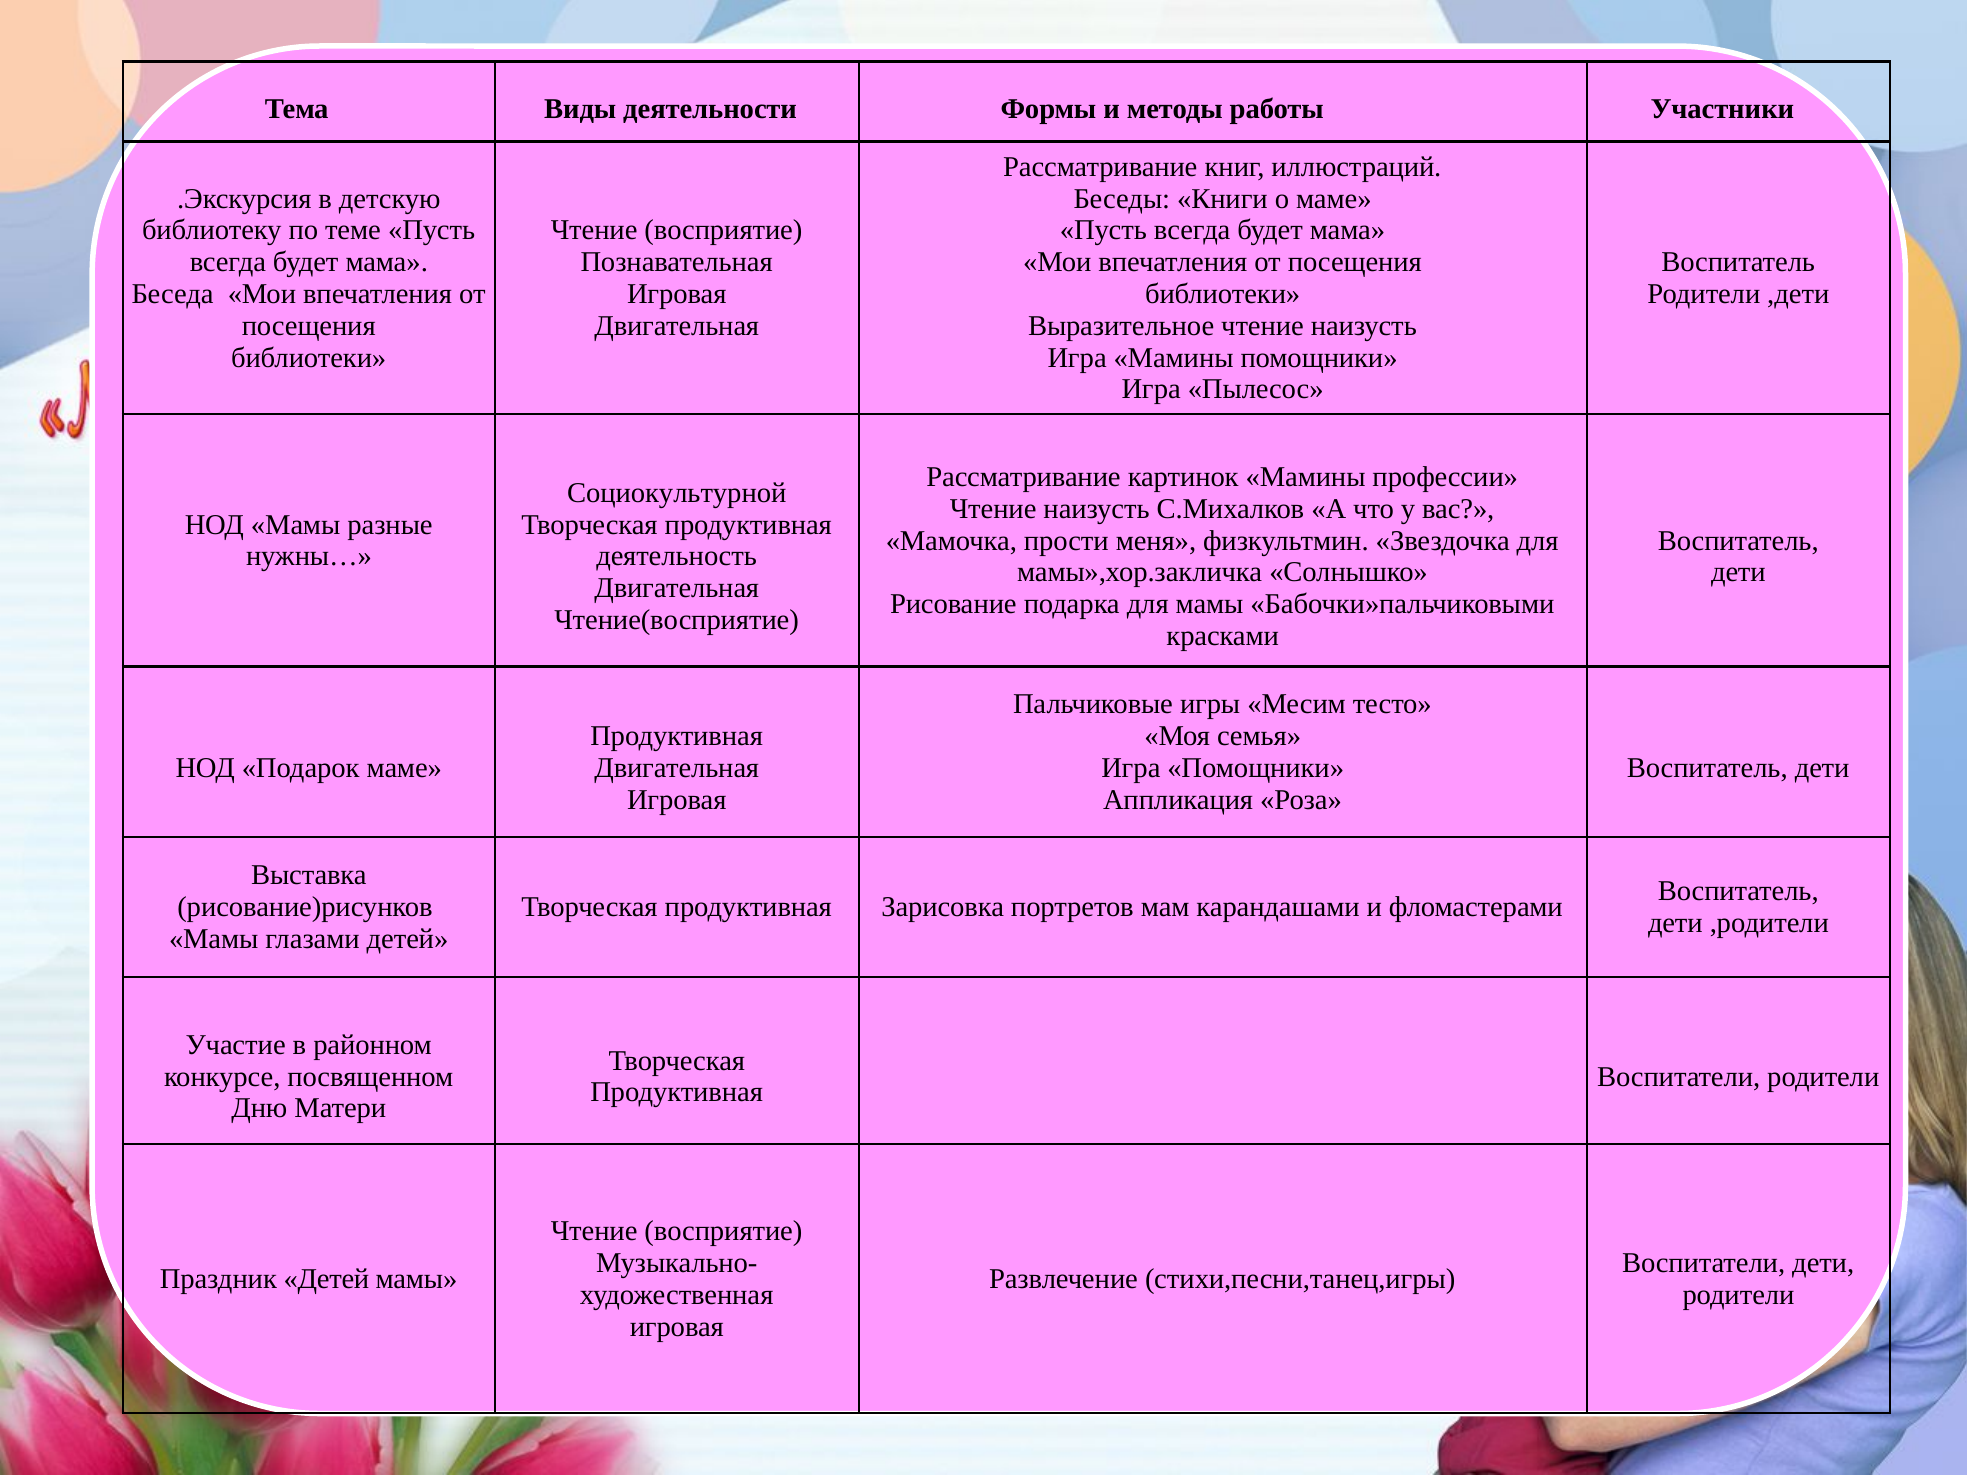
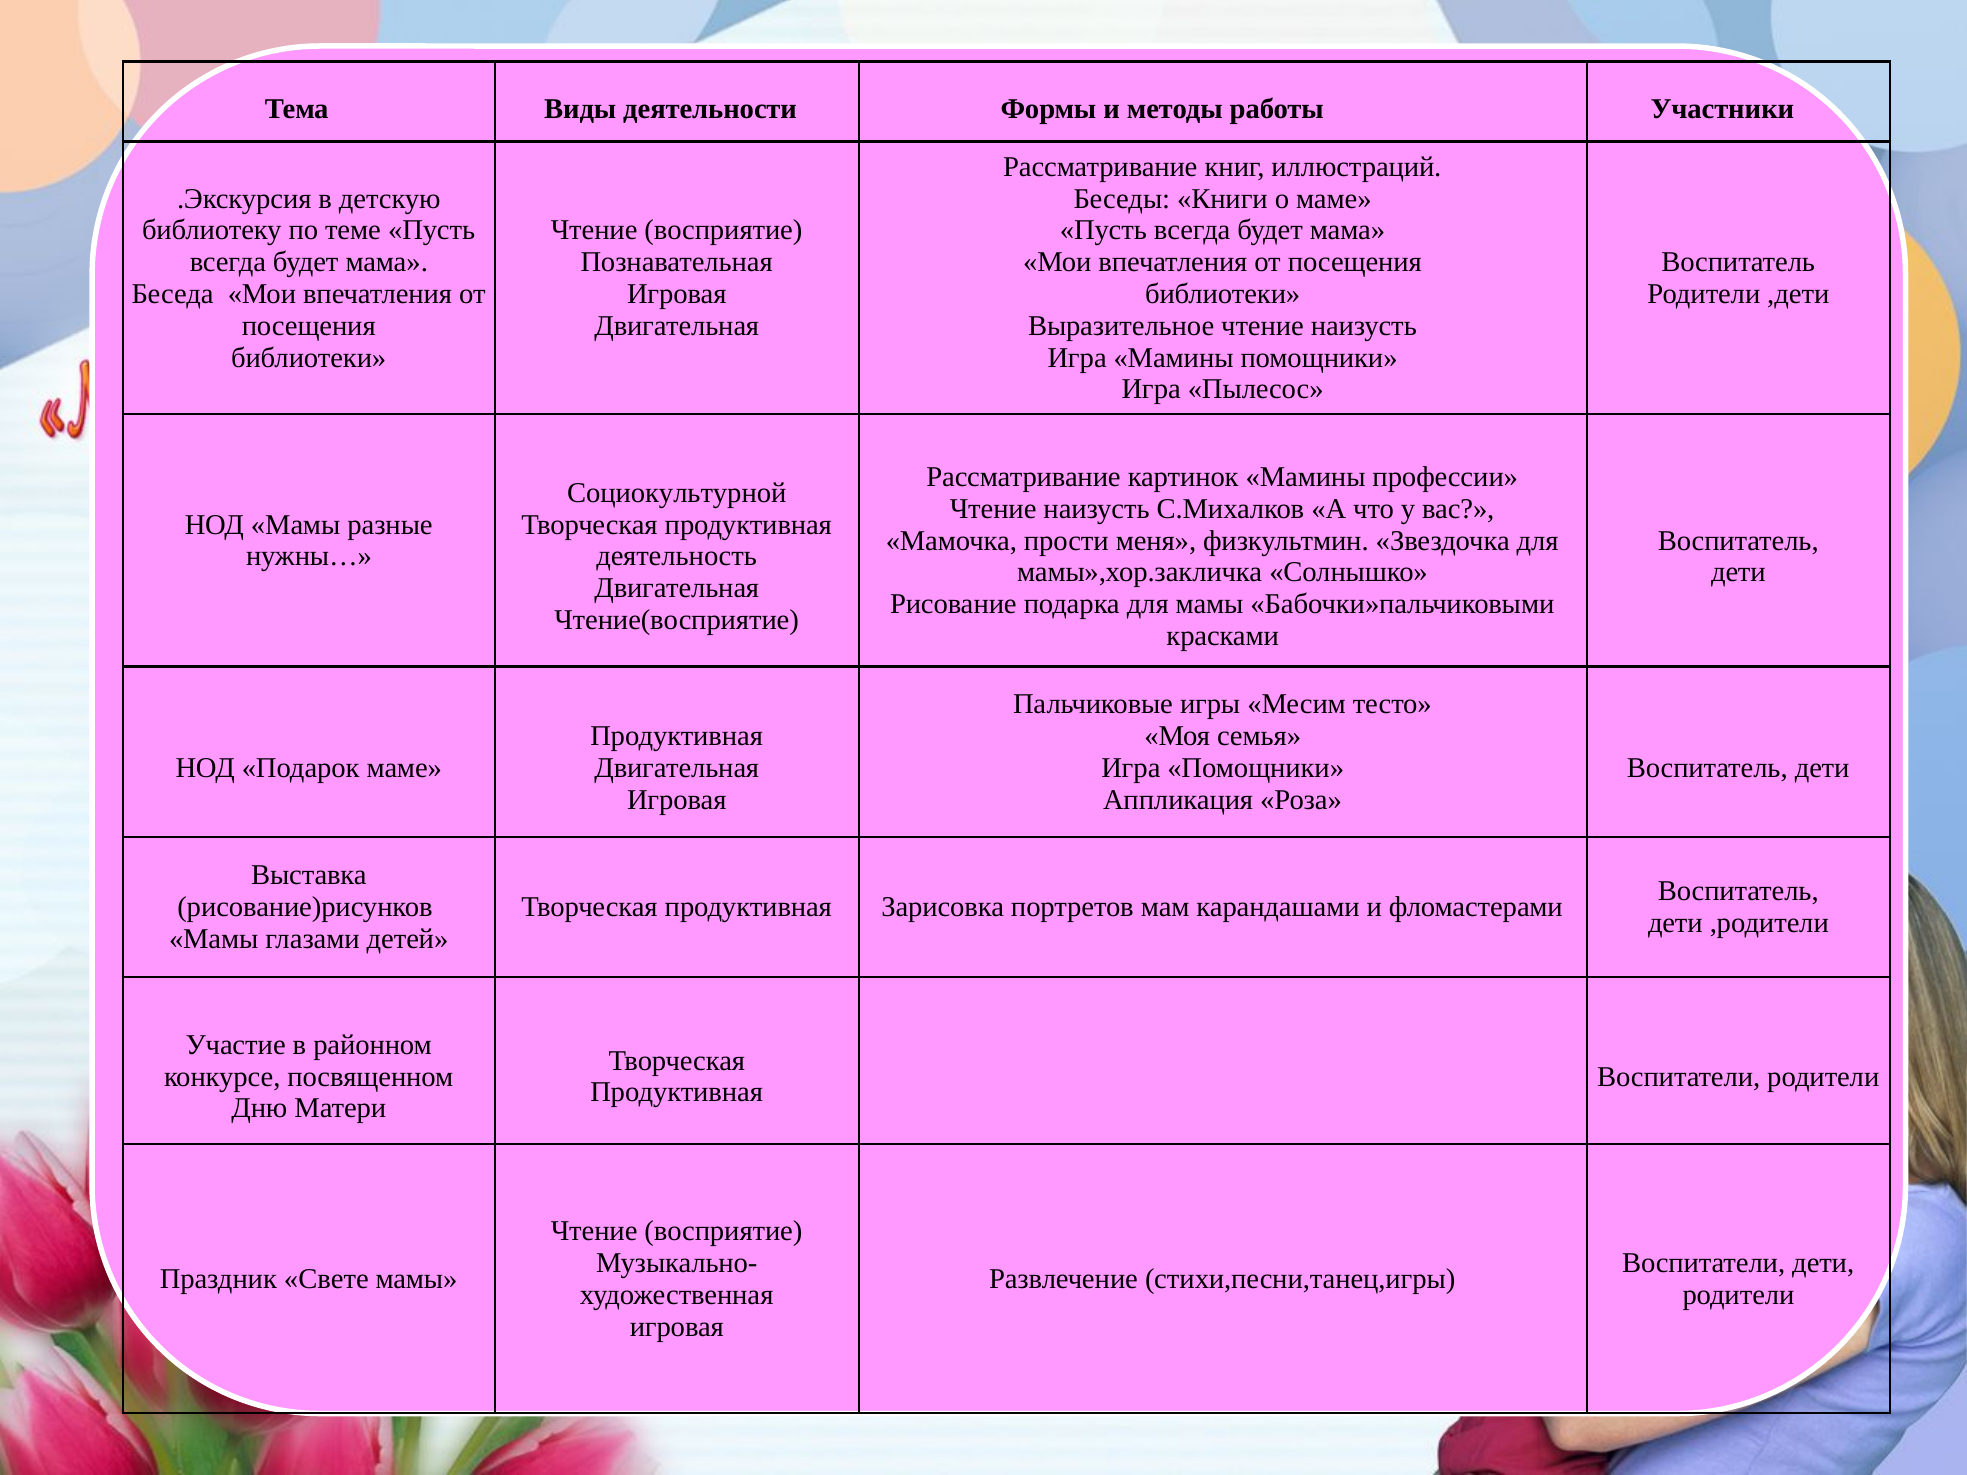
Праздник Детей: Детей -> Свете
